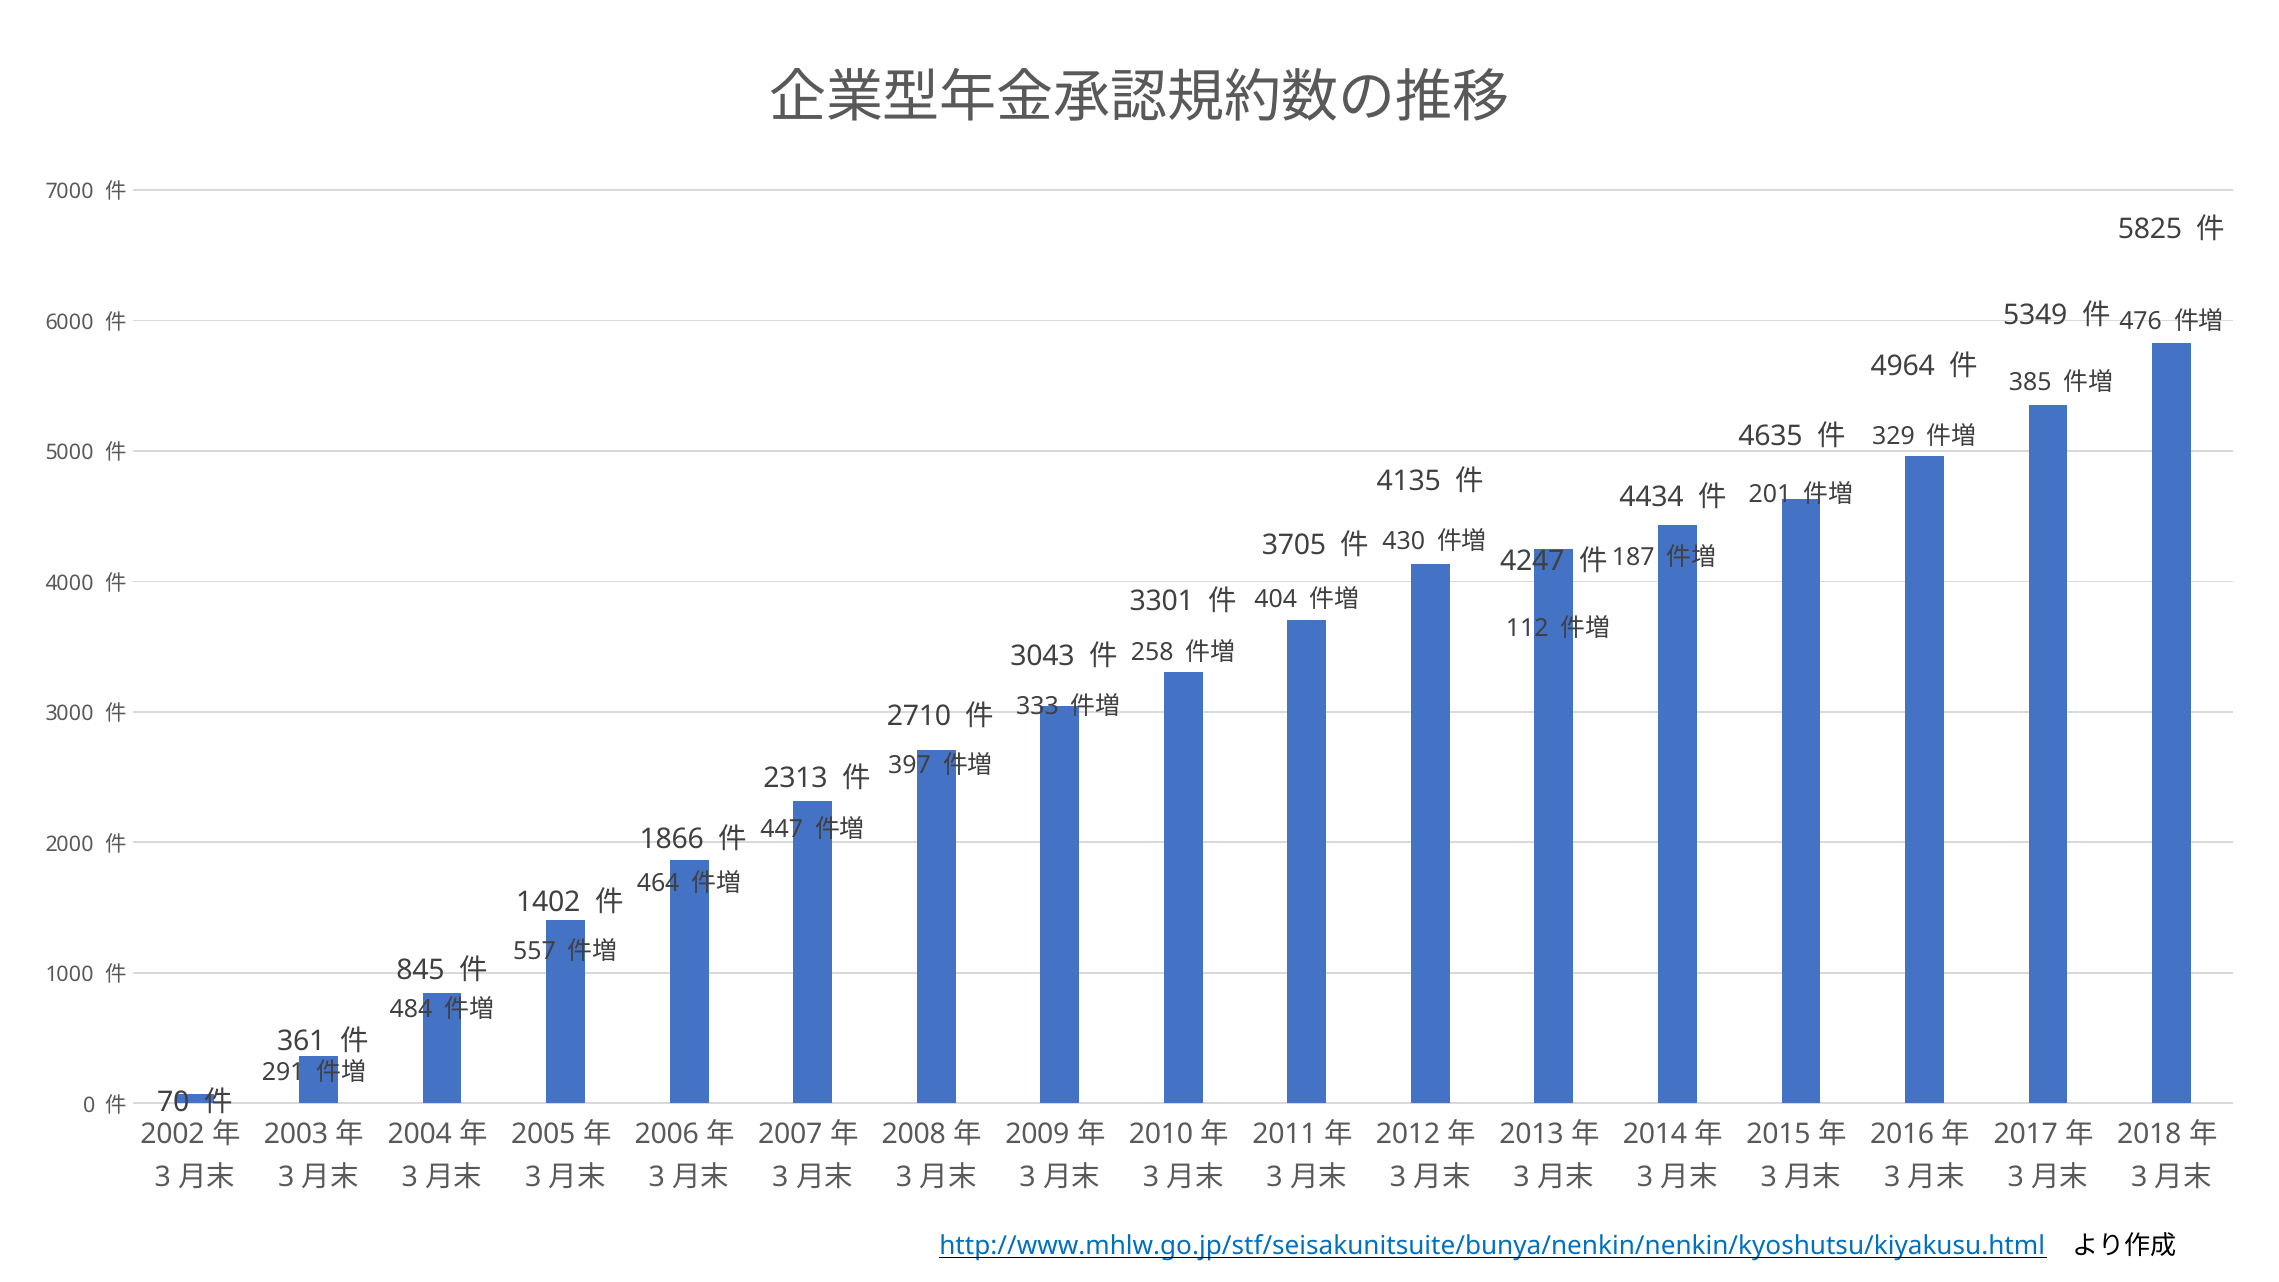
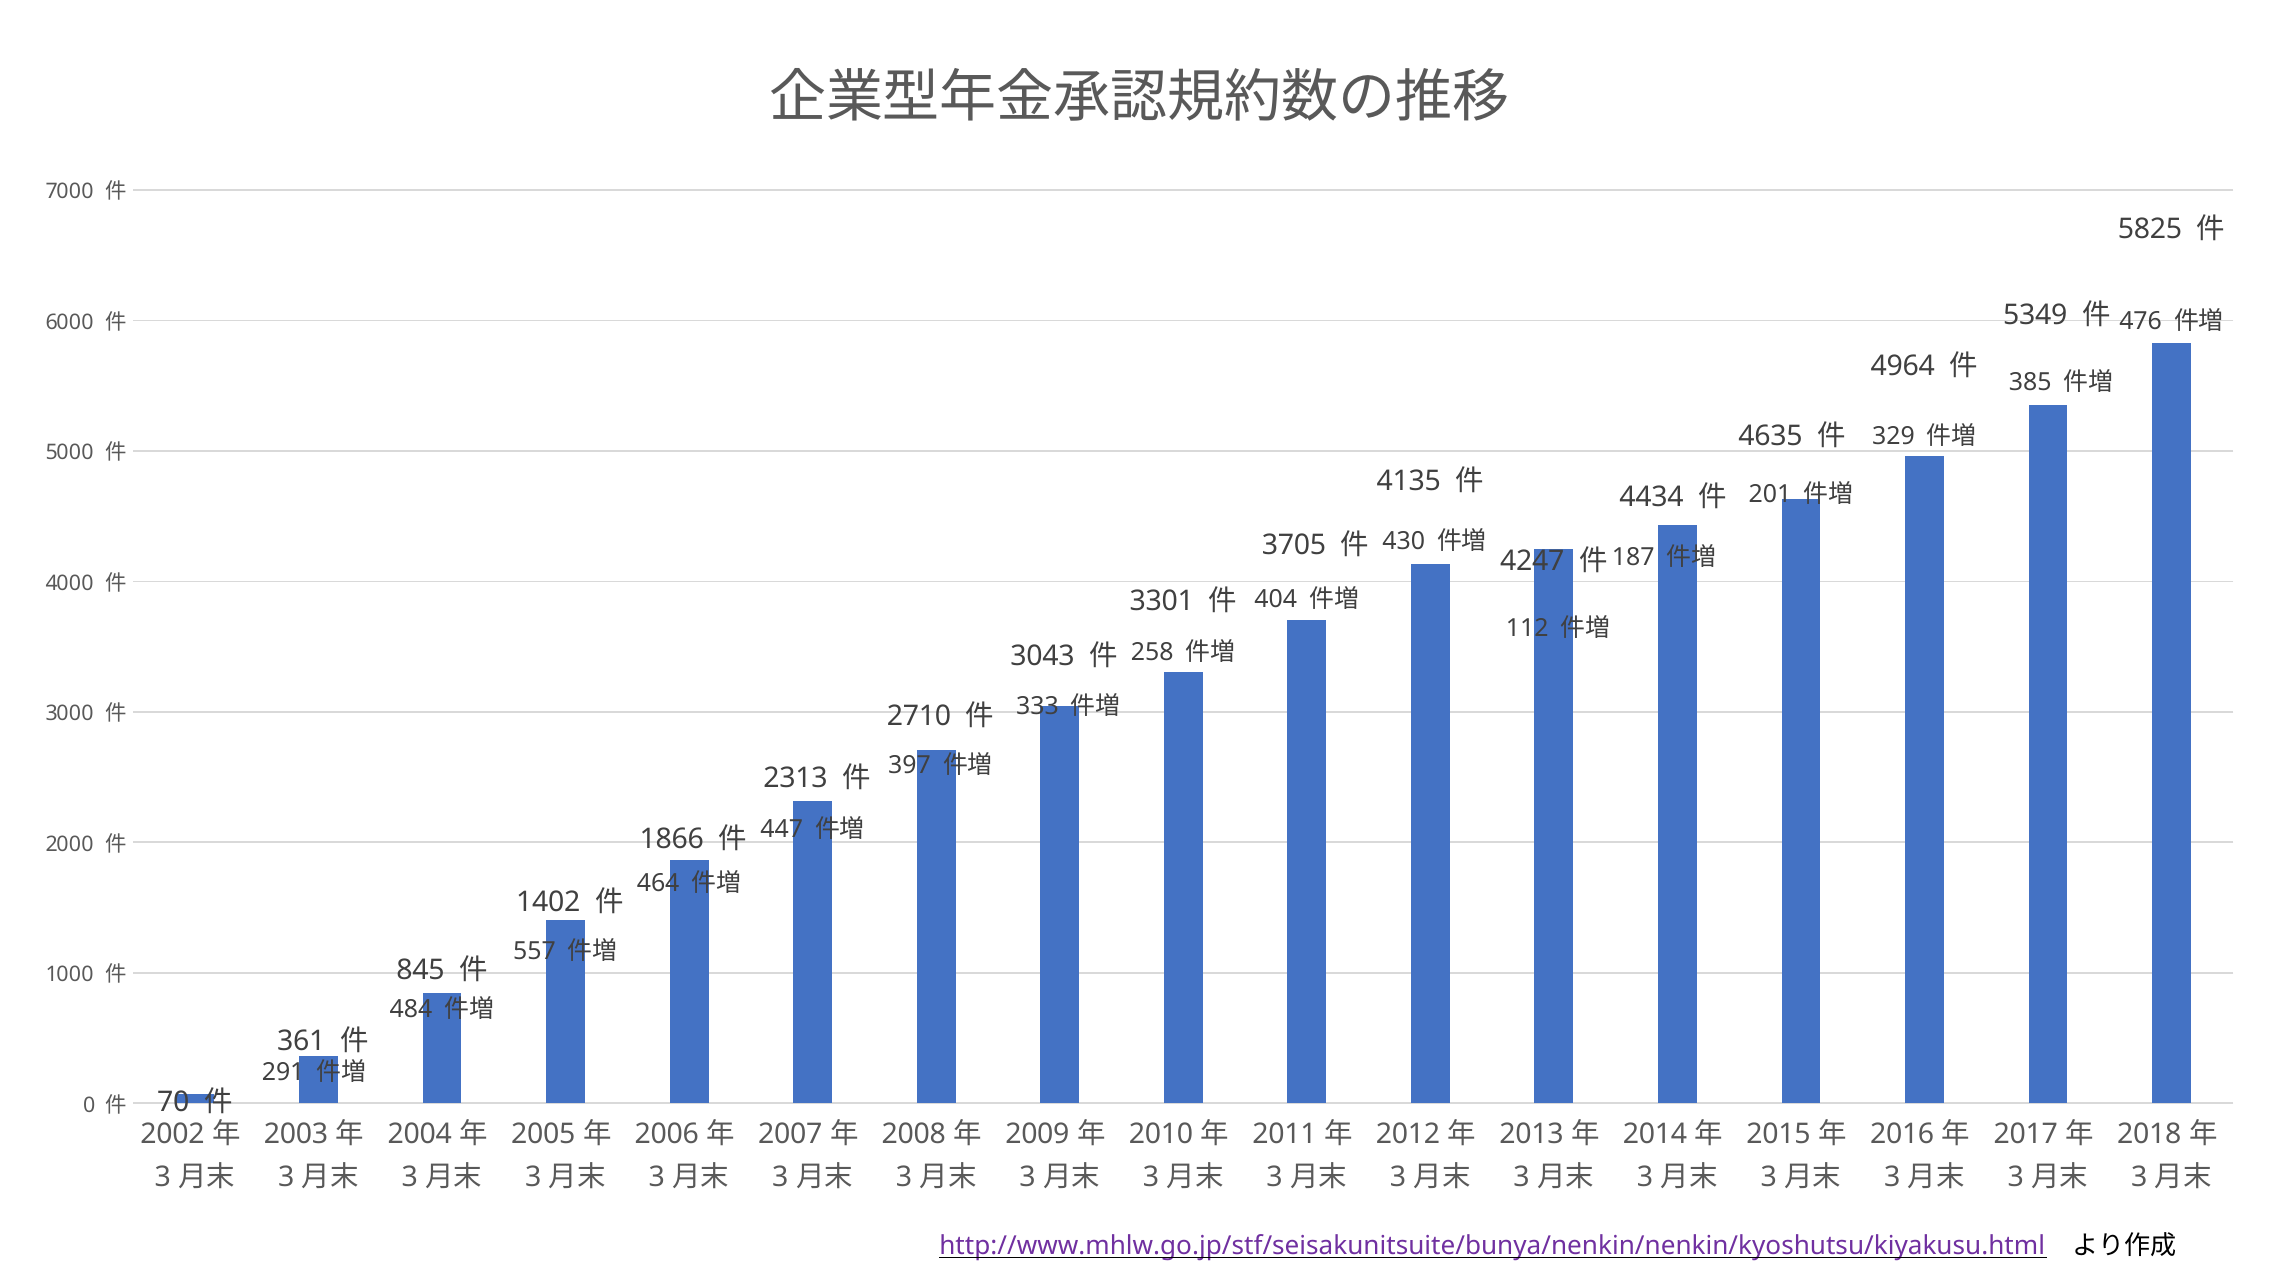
http://www.mhlw.go.jp/stf/seisakunitsuite/bunya/nenkin/nenkin/kyoshutsu/kiyakusu.html colour: blue -> purple
